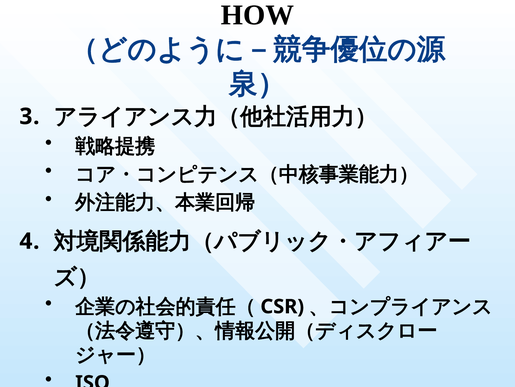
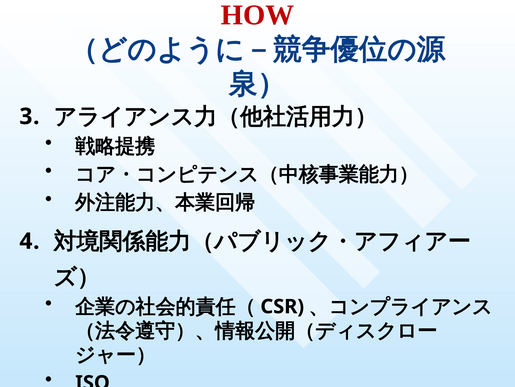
HOW colour: black -> red
